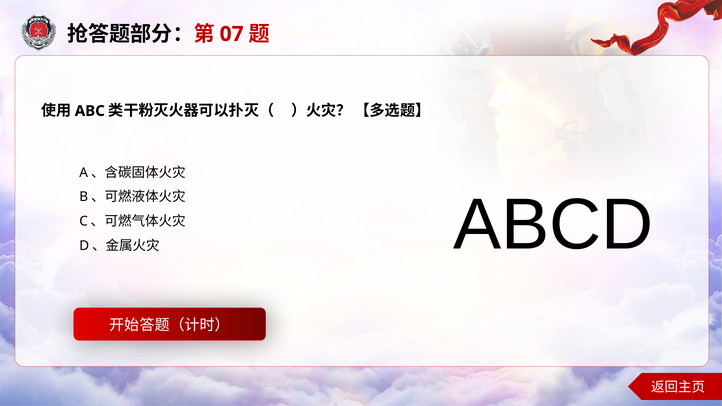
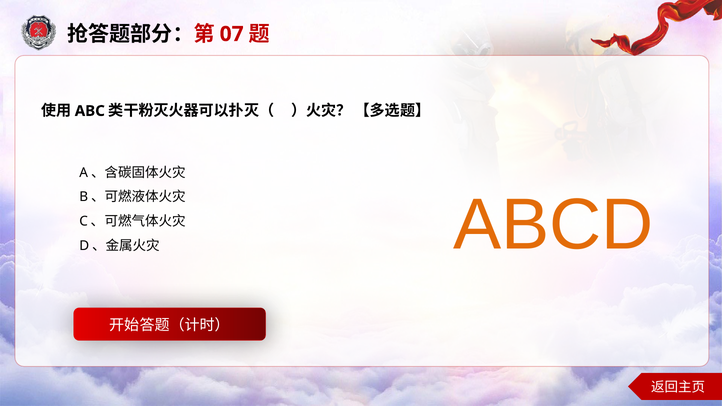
ABCD colour: black -> orange
